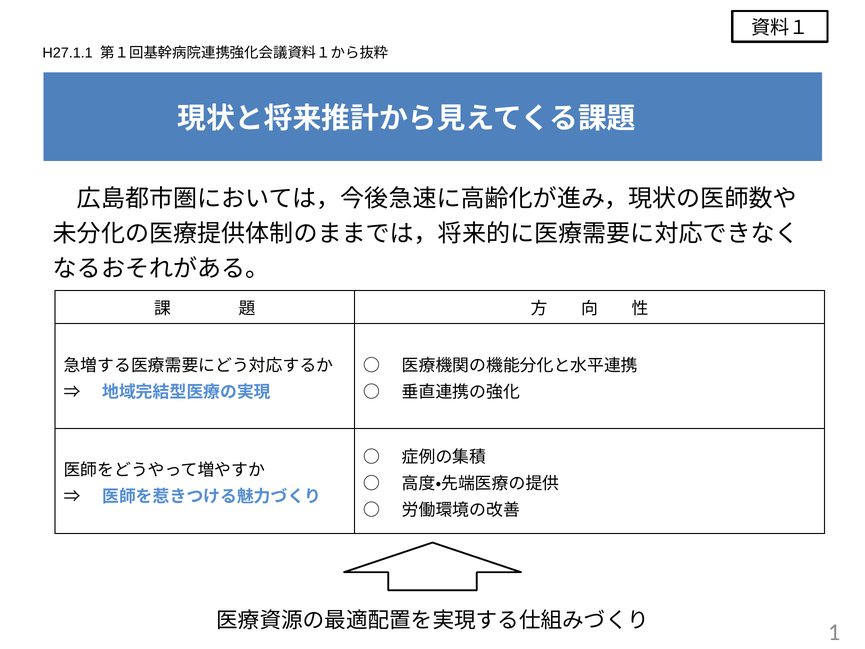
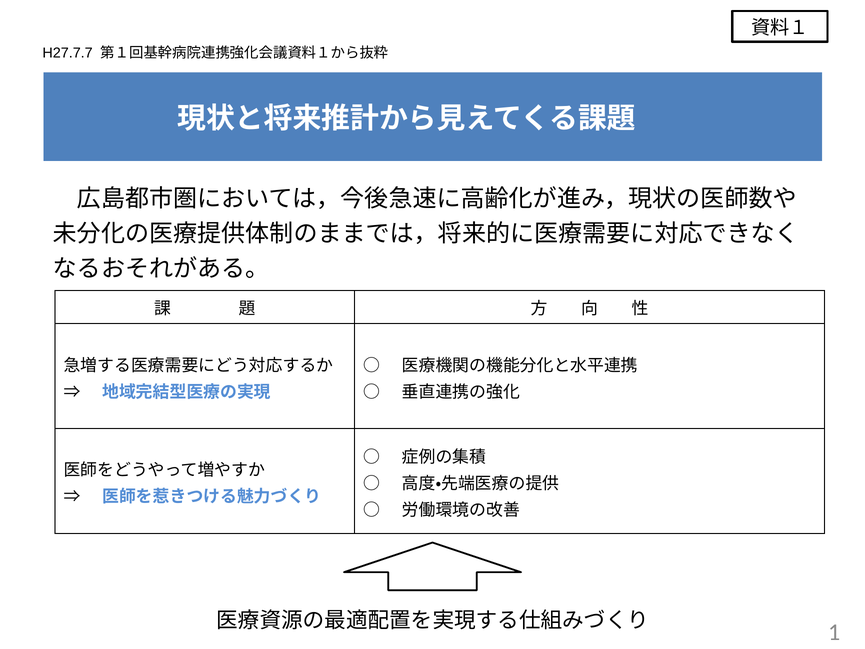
H27.1.1: H27.1.1 -> H27.7.7
